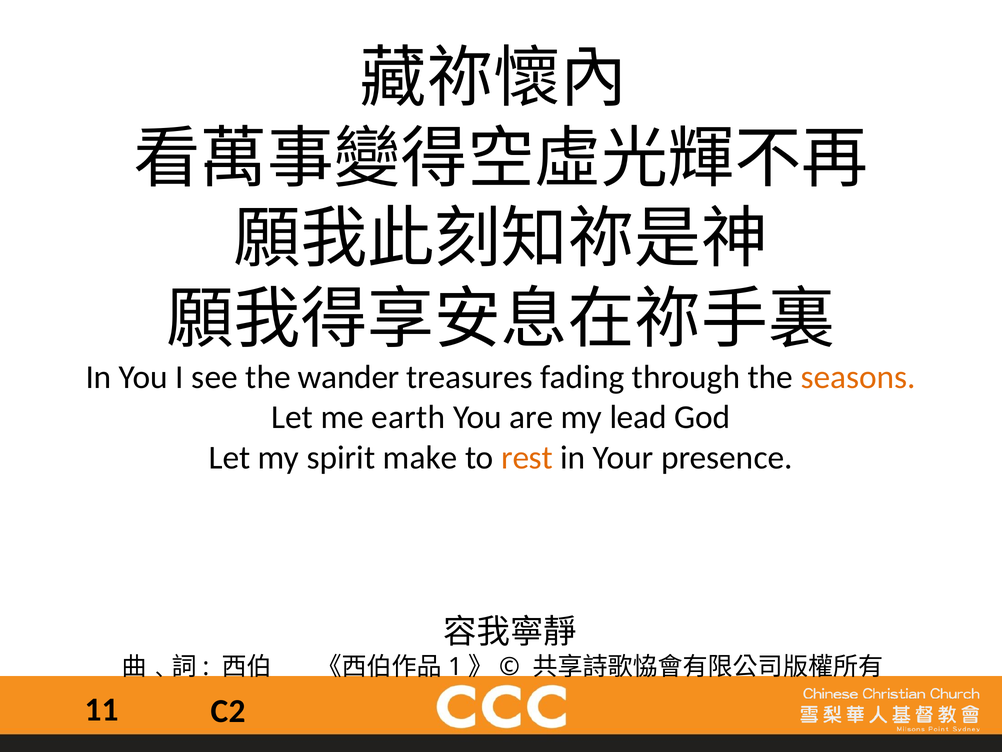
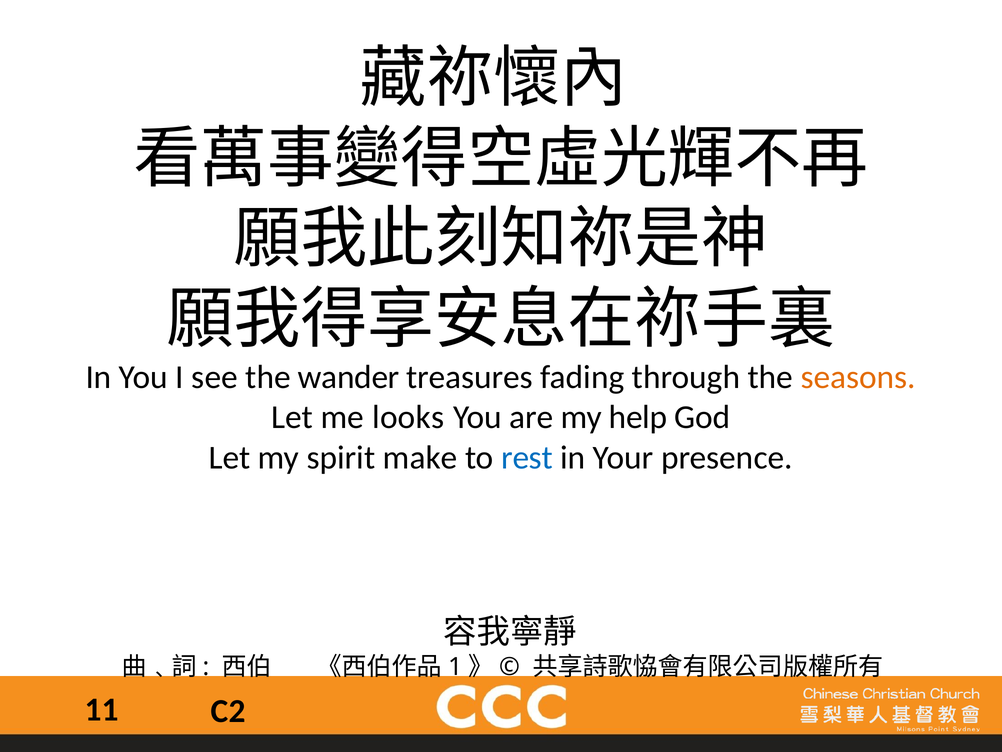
earth: earth -> looks
lead: lead -> help
rest colour: orange -> blue
